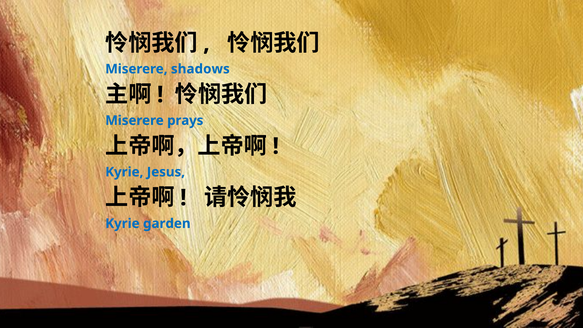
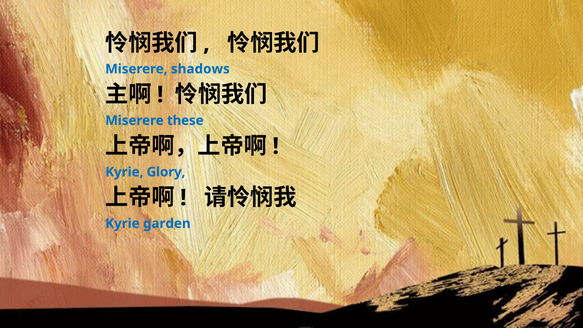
prays: prays -> these
Jesus: Jesus -> Glory
